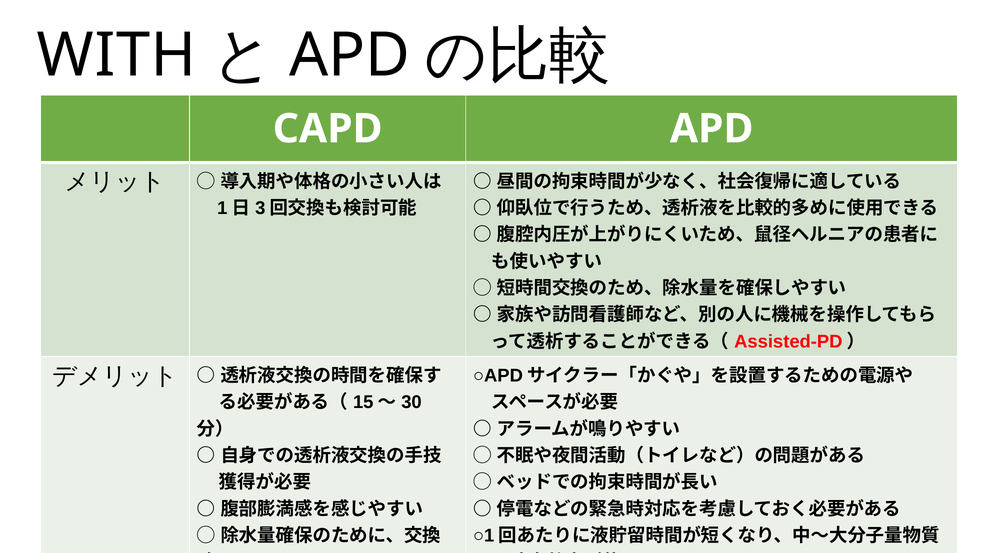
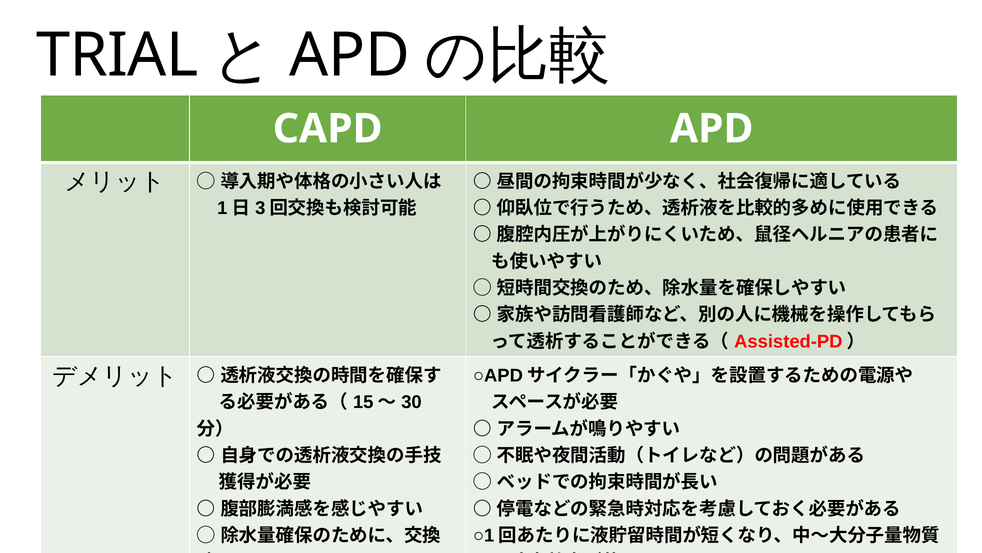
WITH: WITH -> TRIAL
